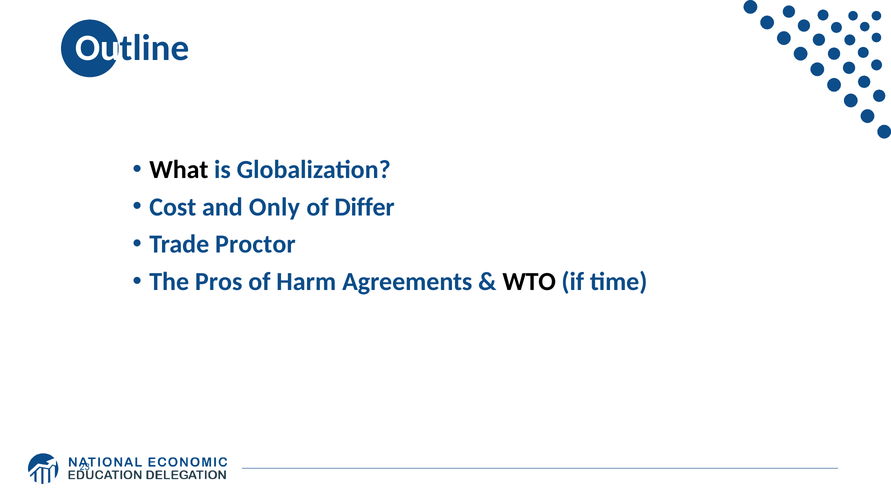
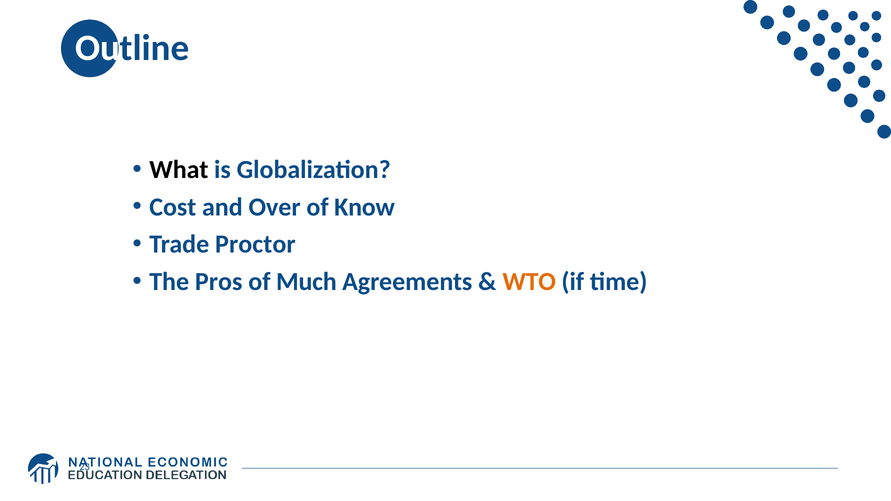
Only: Only -> Over
Differ: Differ -> Know
Harm: Harm -> Much
WTO colour: black -> orange
